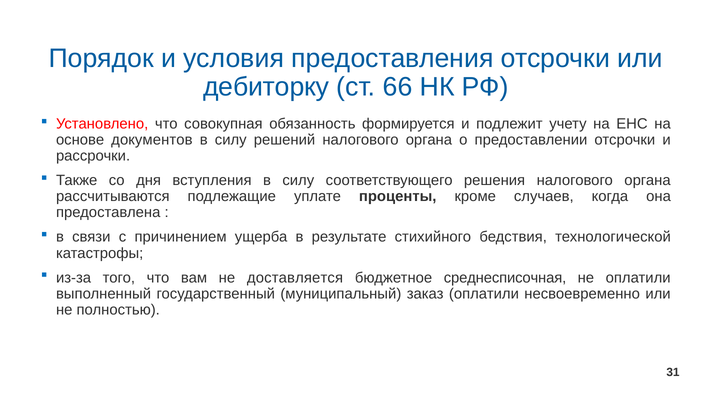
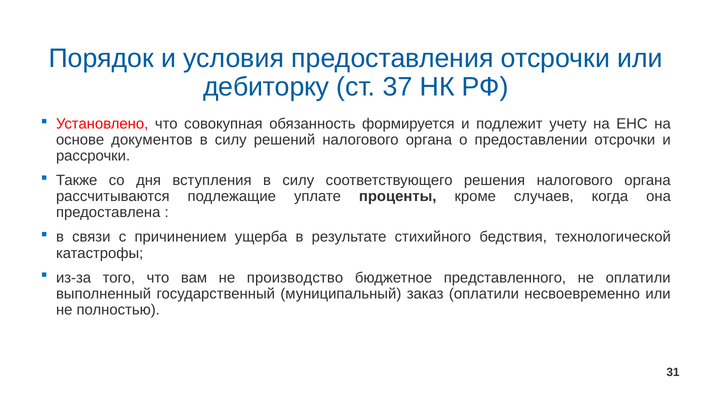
66: 66 -> 37
доставляется: доставляется -> производство
среднесписочная: среднесписочная -> представленного
